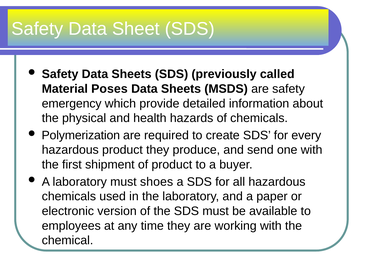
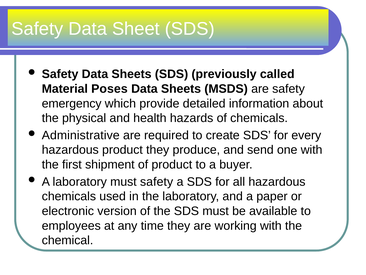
Polymerization: Polymerization -> Administrative
must shoes: shoes -> safety
